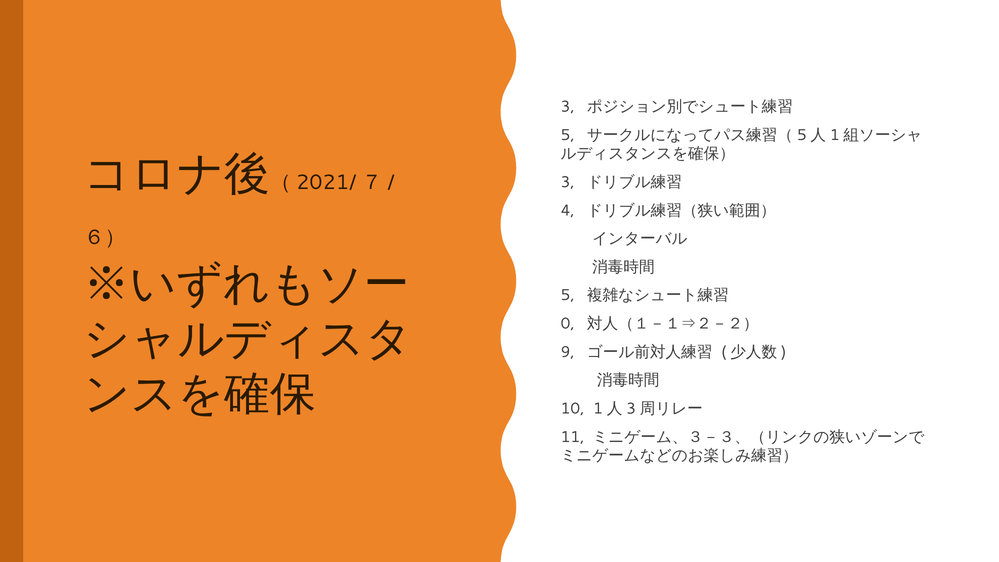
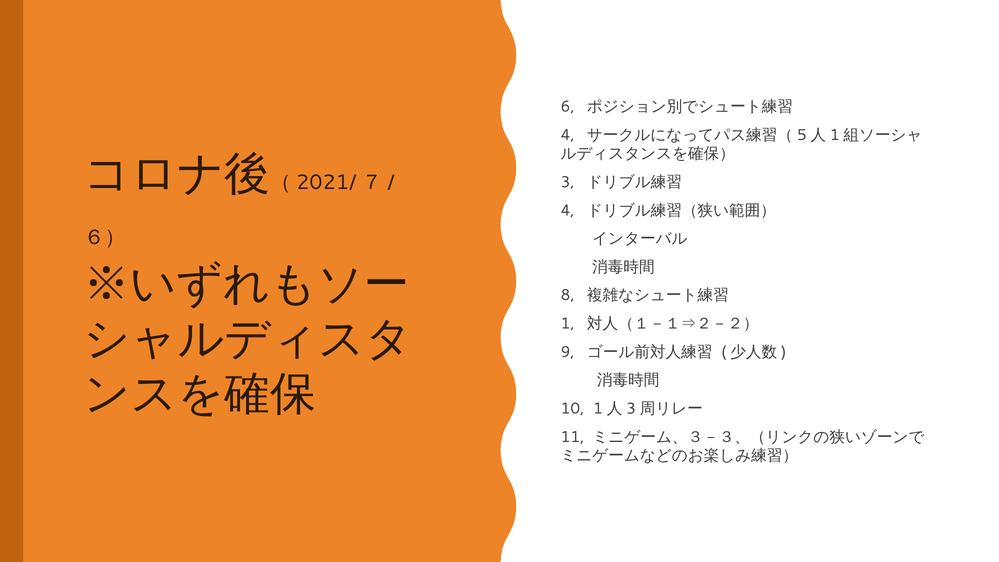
3 at (568, 107): 3 -> 6
5 at (568, 135): 5 -> 4
5 at (568, 295): 5 -> 8
0: 0 -> 1
